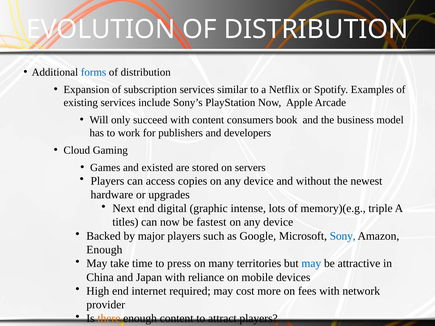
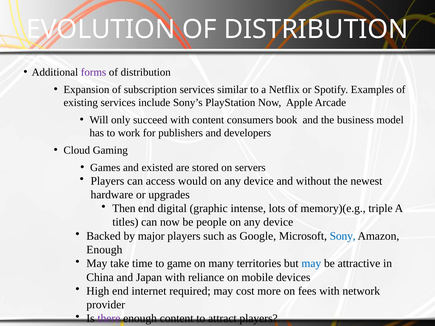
forms colour: blue -> purple
copies: copies -> would
Next: Next -> Then
fastest: fastest -> people
press: press -> game
there colour: orange -> purple
